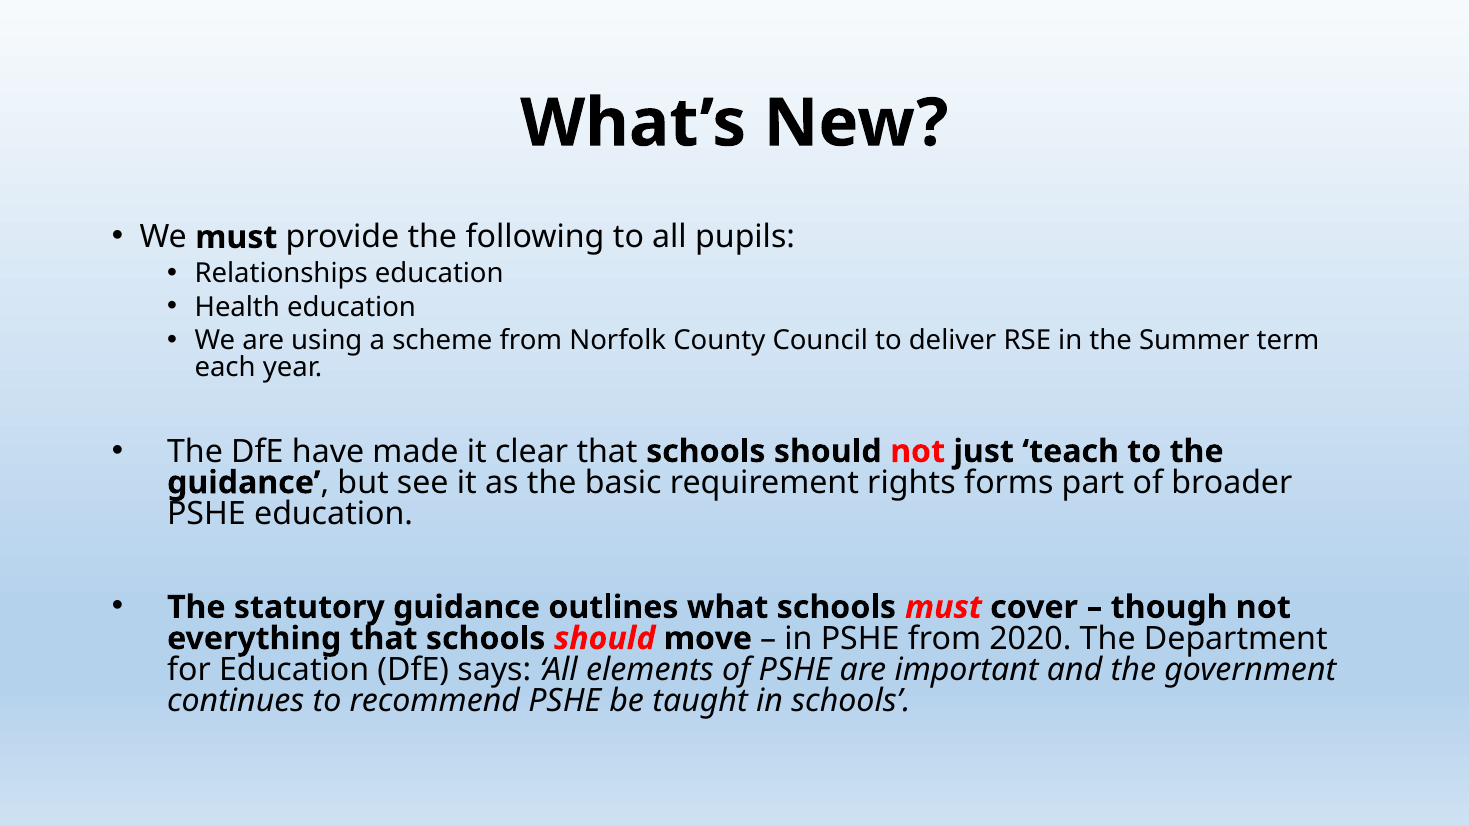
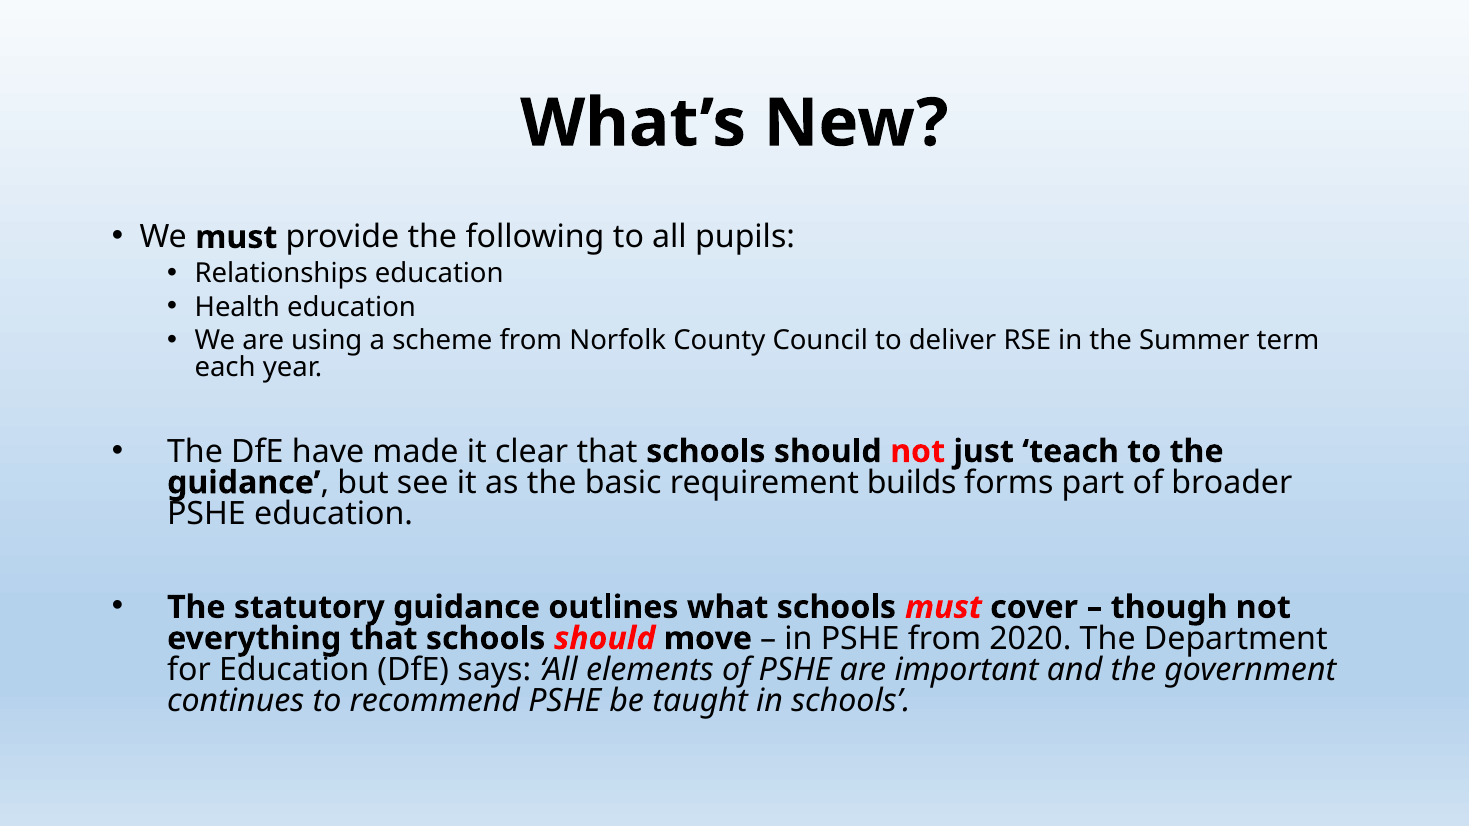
rights: rights -> builds
